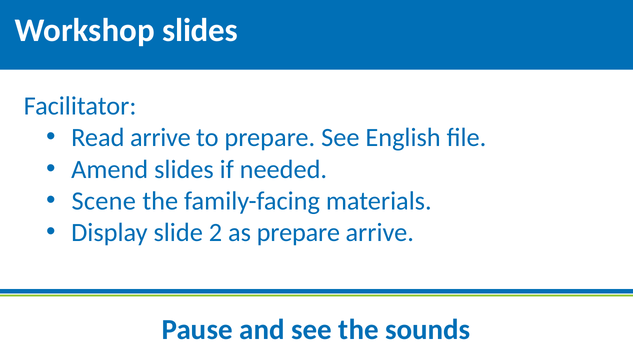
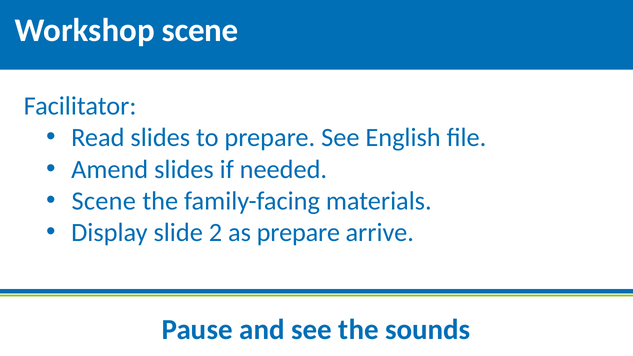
Workshop slides: slides -> scene
Read arrive: arrive -> slides
